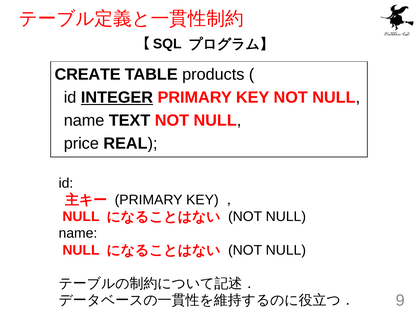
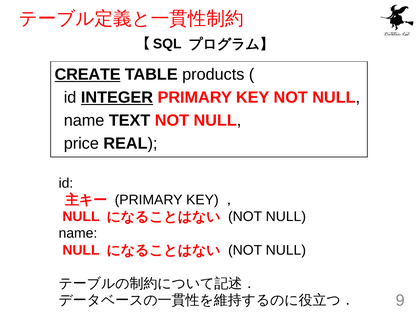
CREATE underline: none -> present
